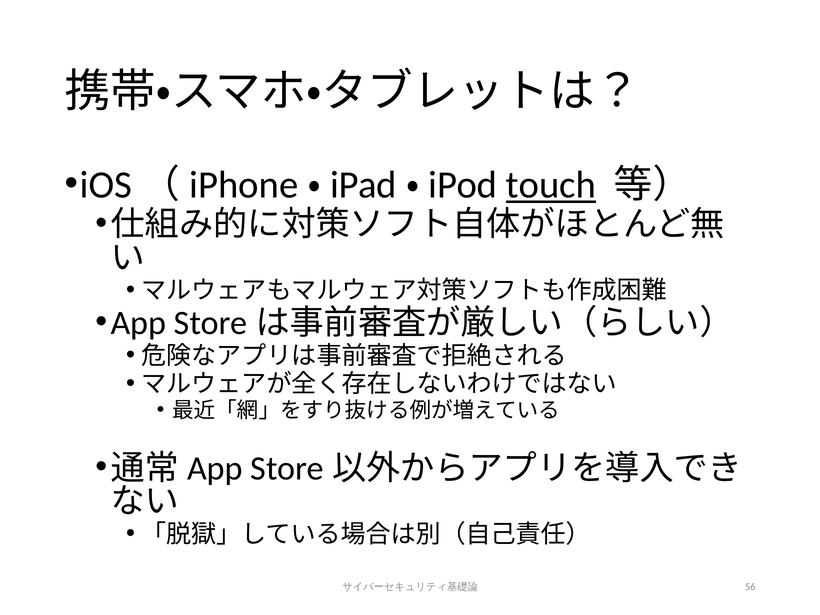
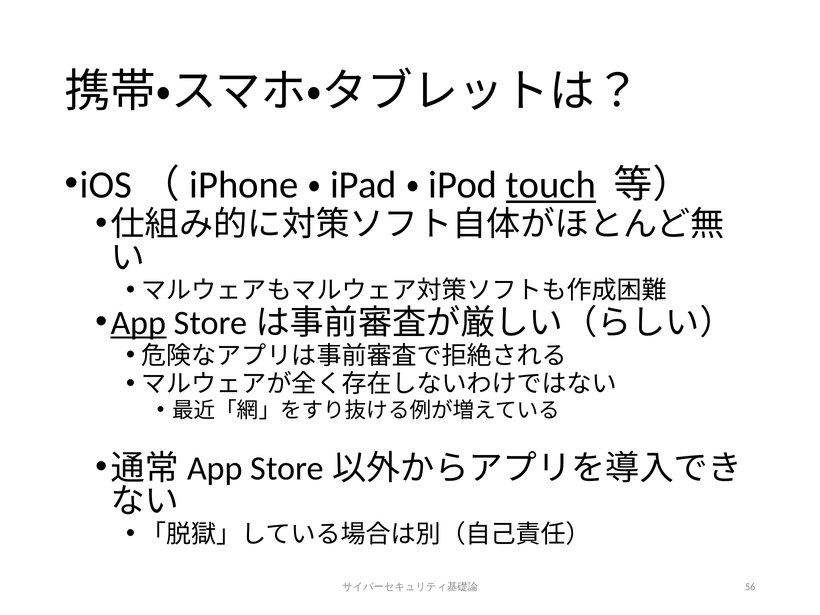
App underline: none -> present
